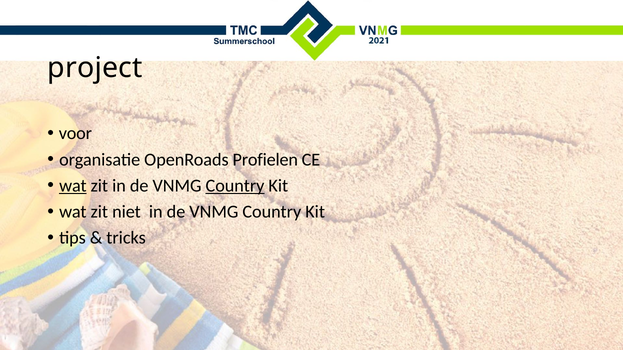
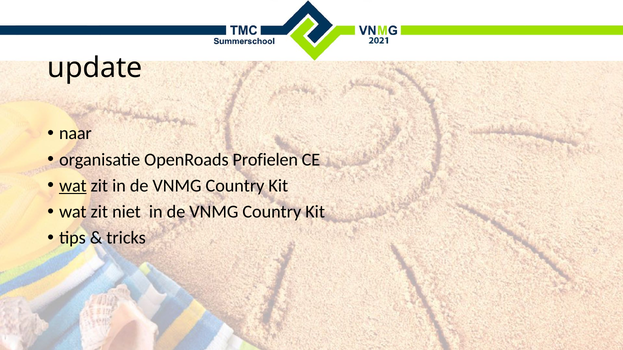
project: project -> update
voor: voor -> naar
Country at (235, 186) underline: present -> none
